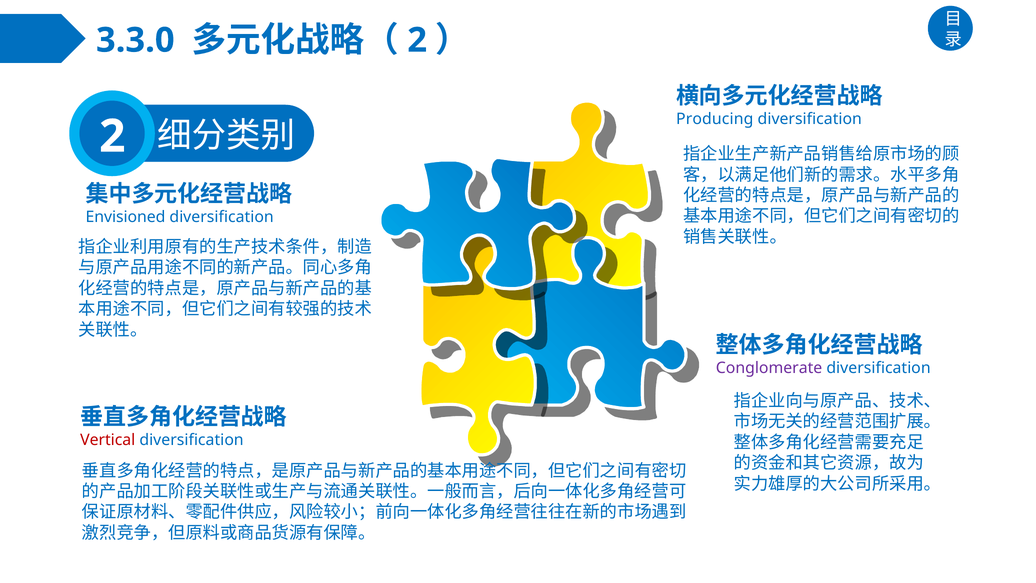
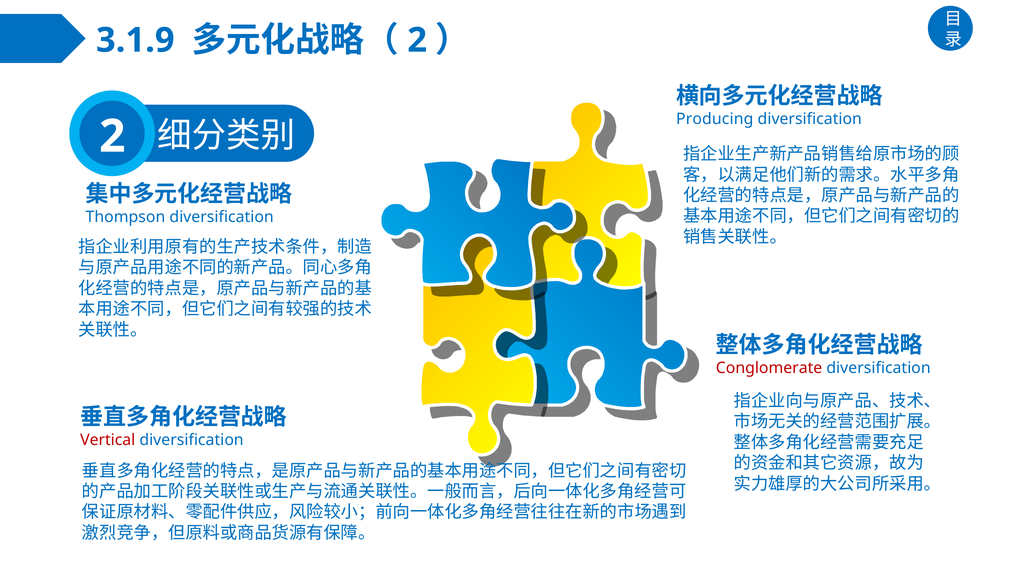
3.3.0: 3.3.0 -> 3.1.9
Envisioned: Envisioned -> Thompson
Conglomerate colour: purple -> red
